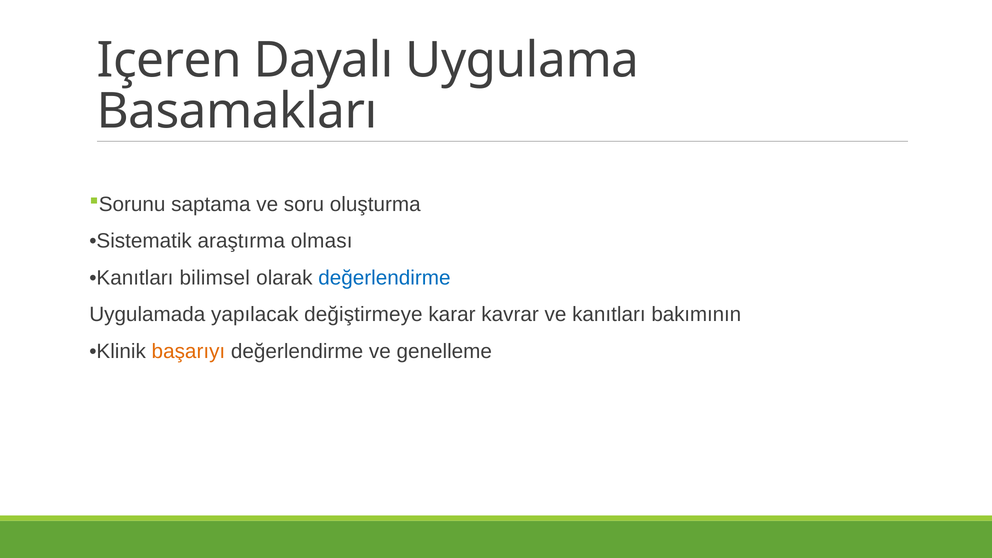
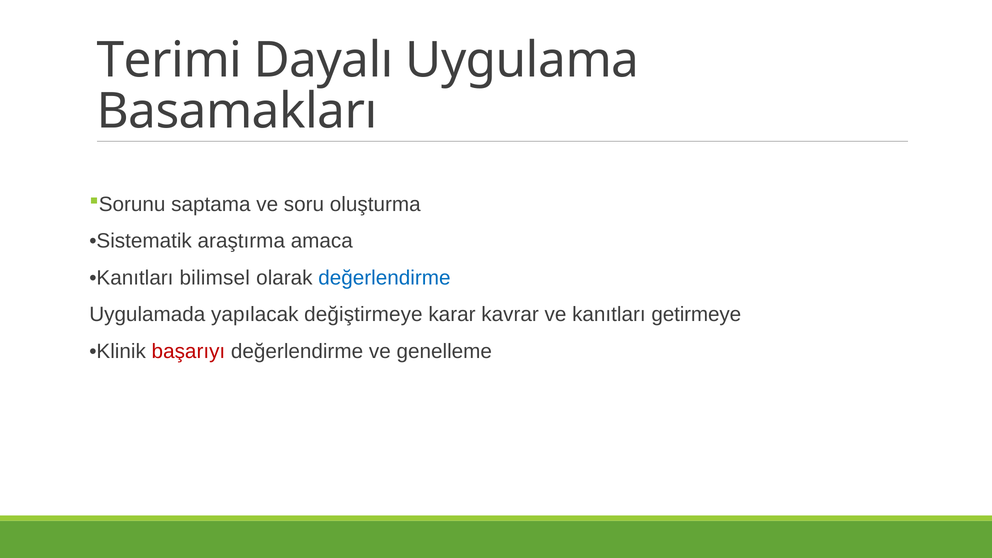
Içeren: Içeren -> Terimi
olması: olması -> amaca
bakımının: bakımının -> getirmeye
başarıyı colour: orange -> red
